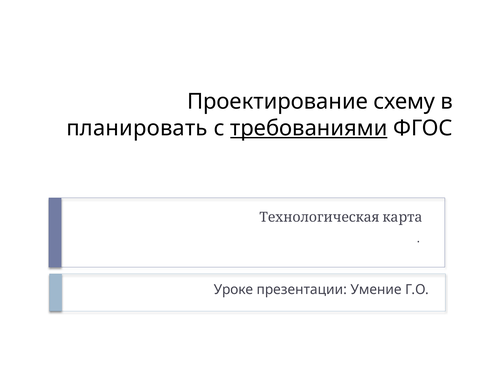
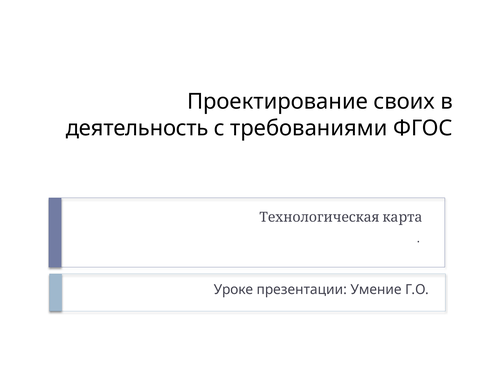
схему: схему -> своих
планировать: планировать -> деятельность
требованиями underline: present -> none
